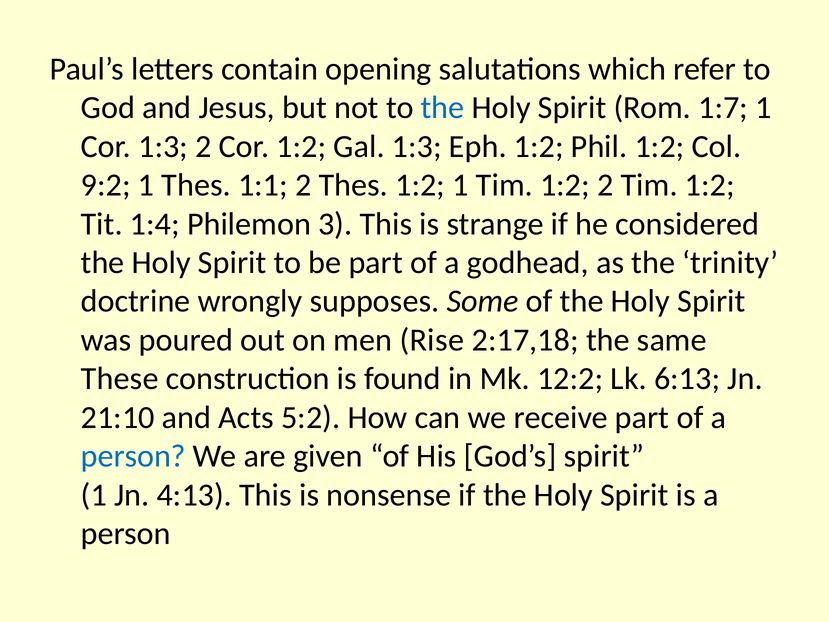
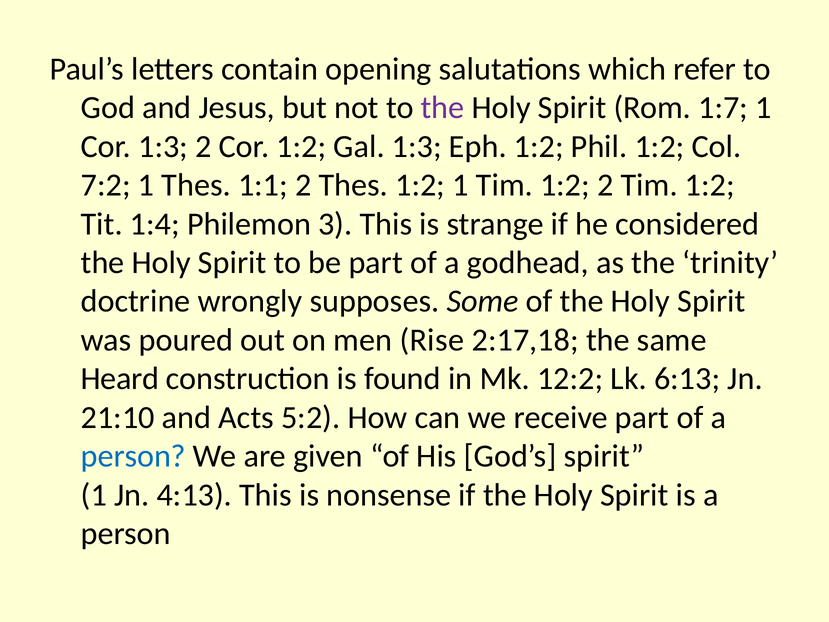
the at (443, 108) colour: blue -> purple
9:2: 9:2 -> 7:2
These: These -> Heard
